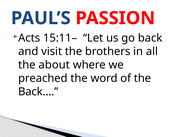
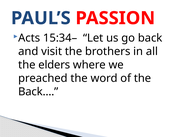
15:11–: 15:11– -> 15:34–
about: about -> elders
